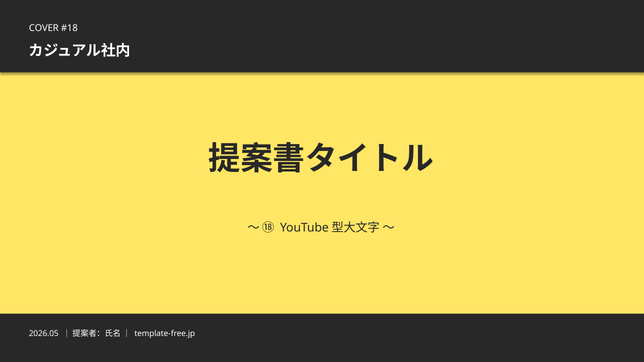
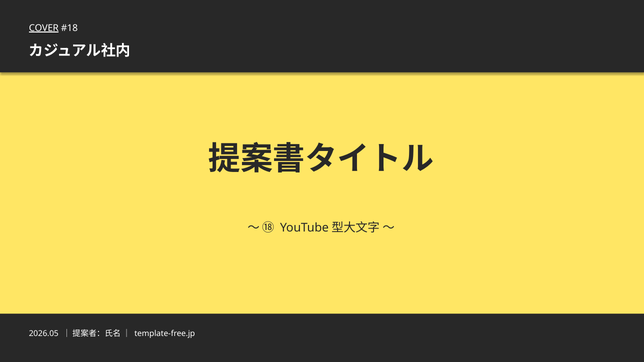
COVER underline: none -> present
